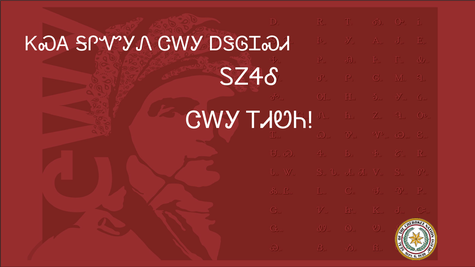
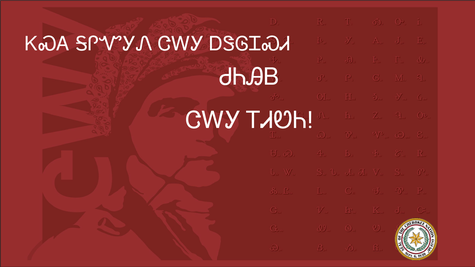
ᏚᏃᏎᎴ: ᏚᏃᏎᎴ -> ᏧᏂᎯᏴ
